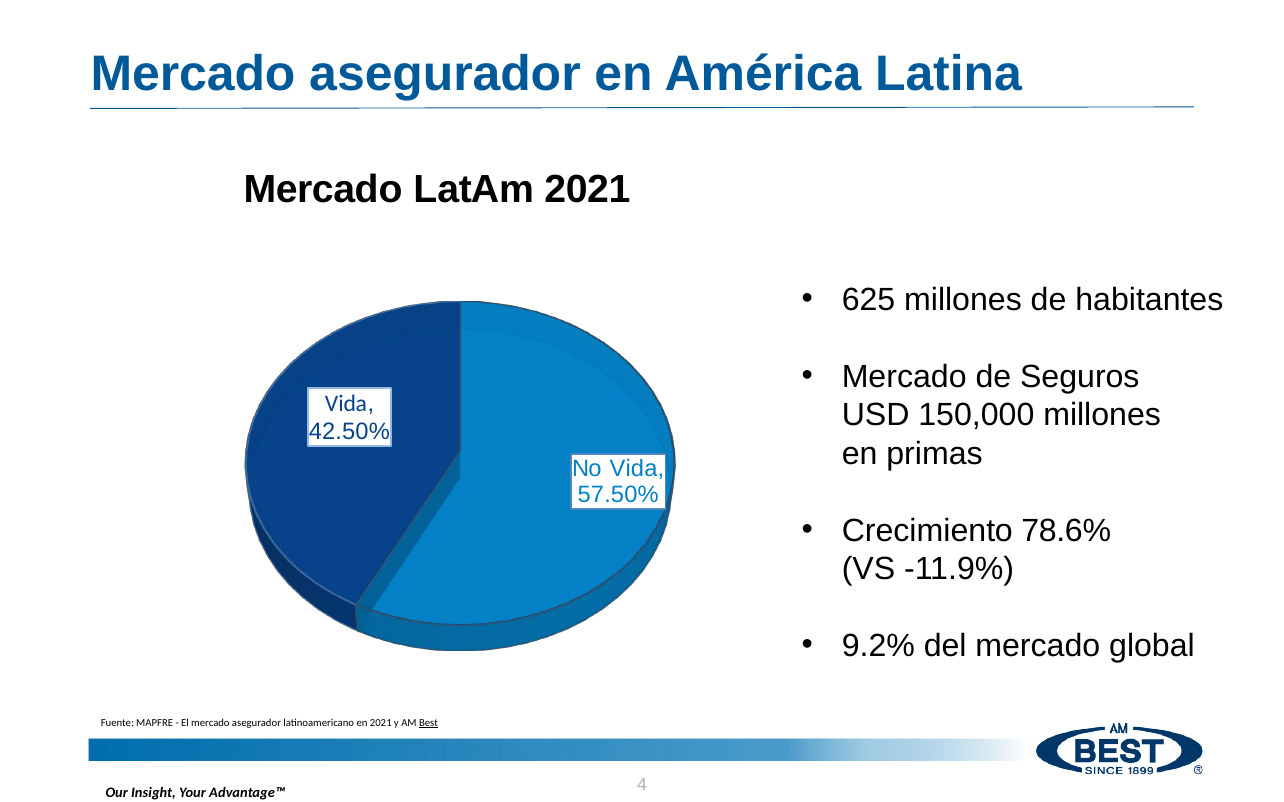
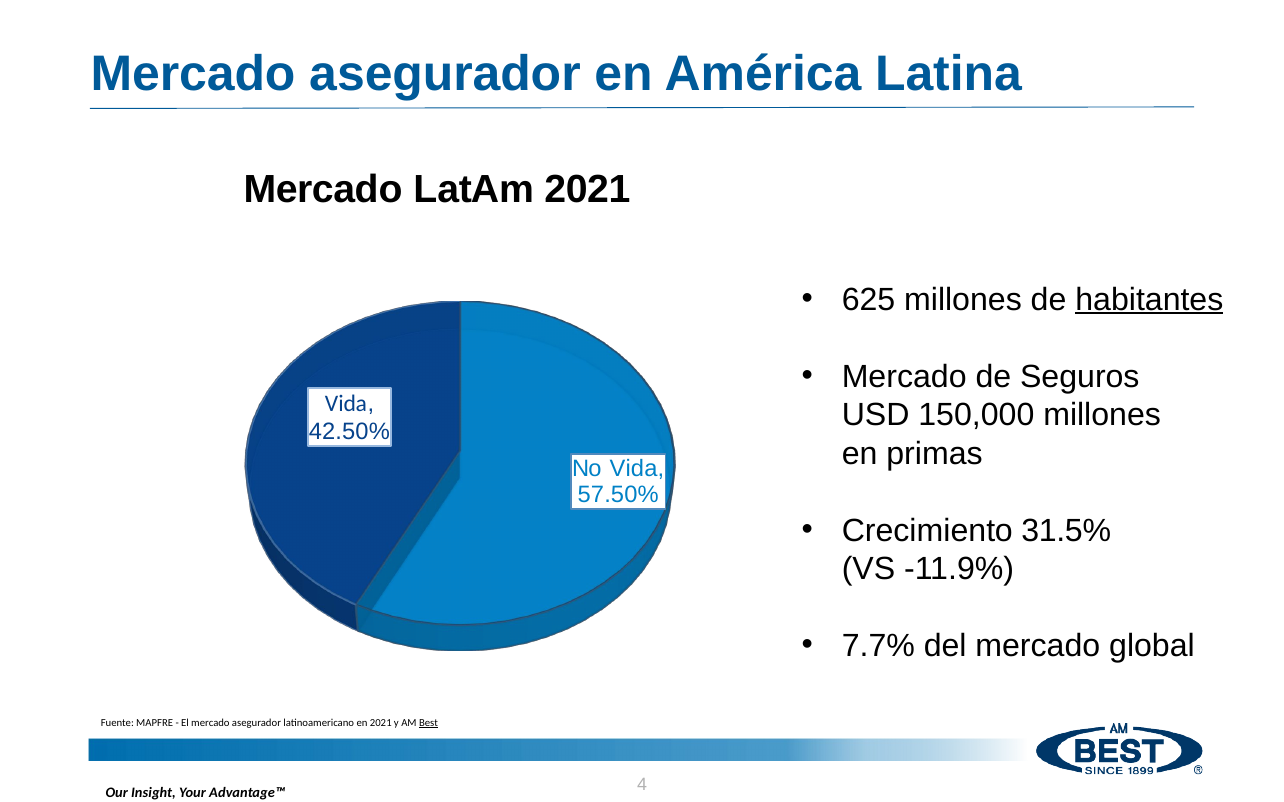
habitantes underline: none -> present
78.6%: 78.6% -> 31.5%
9.2%: 9.2% -> 7.7%
